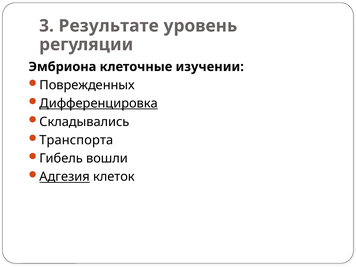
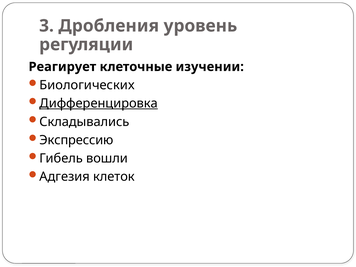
Результате: Результате -> Дробления
Эмбриона: Эмбриона -> Реагирует
Поврежденных: Поврежденных -> Биологических
Транспорта: Транспорта -> Экспрессию
Адгезия underline: present -> none
